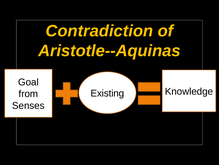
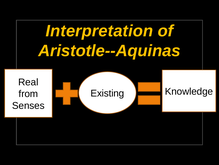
Contradiction: Contradiction -> Interpretation
Goal: Goal -> Real
